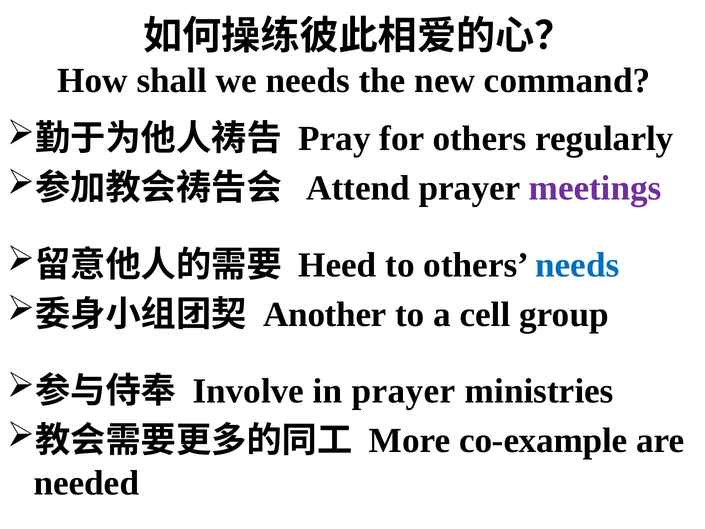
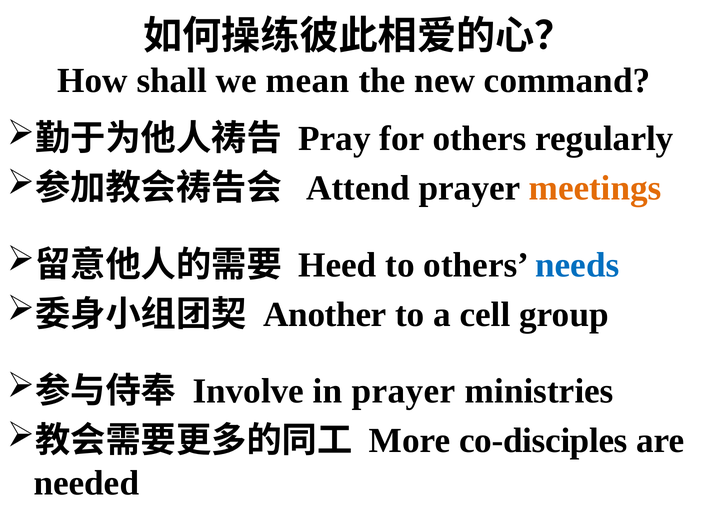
we needs: needs -> mean
meetings colour: purple -> orange
co-example: co-example -> co-disciples
